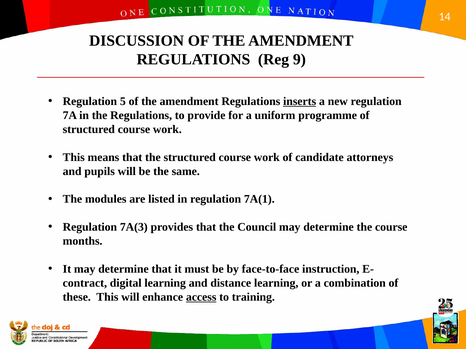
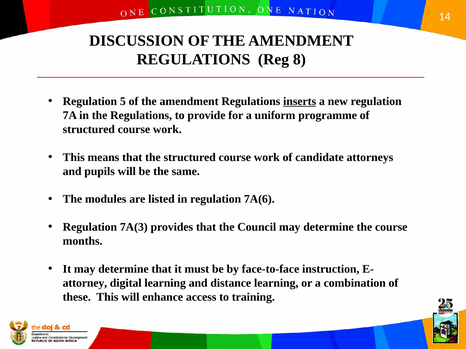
9: 9 -> 8
7A(1: 7A(1 -> 7A(6
contract: contract -> attorney
access underline: present -> none
